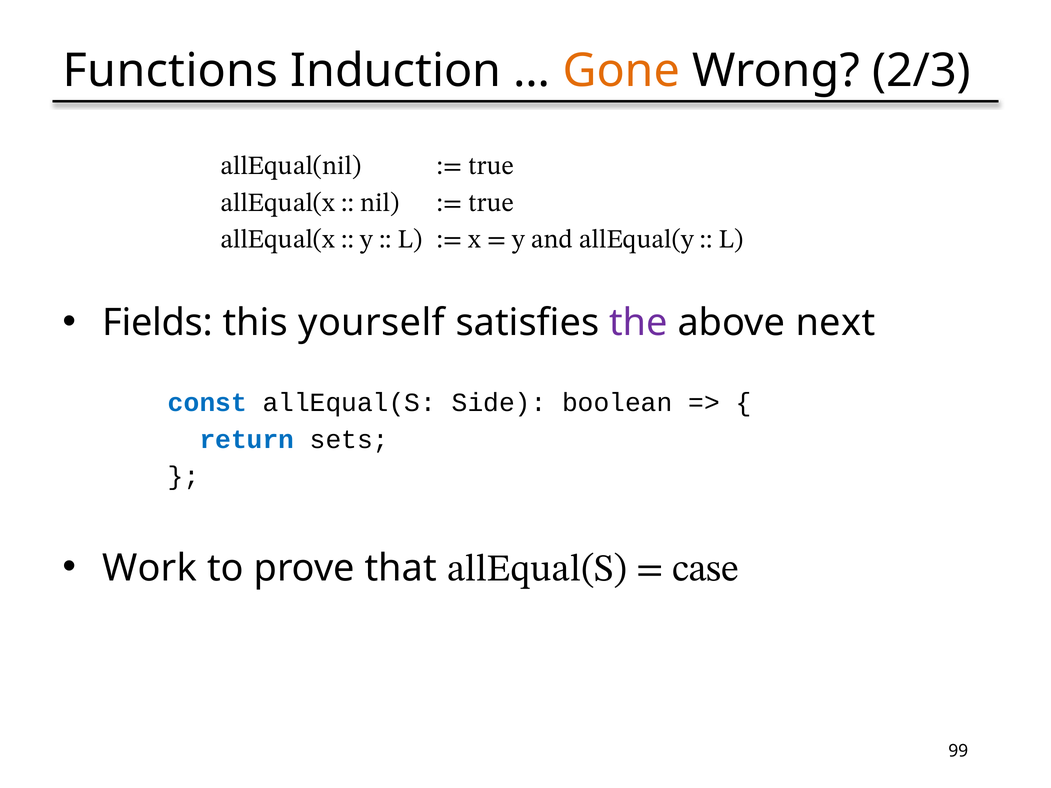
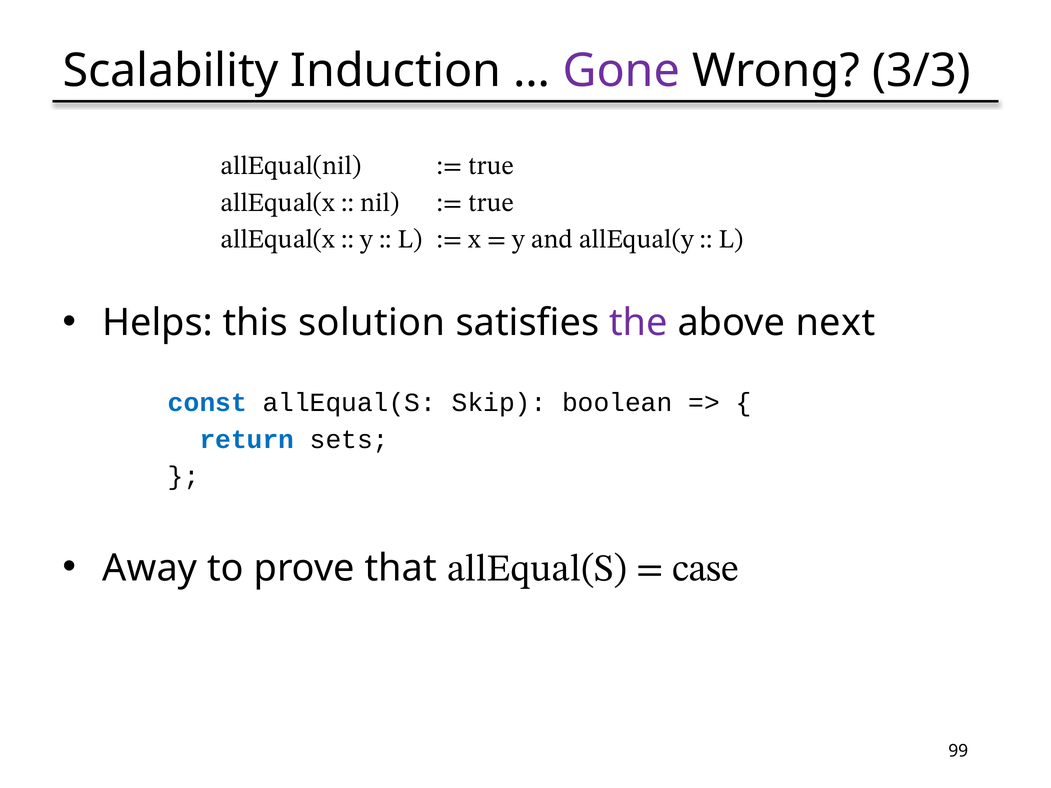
Functions: Functions -> Scalability
Gone colour: orange -> purple
2/3: 2/3 -> 3/3
Fields: Fields -> Helps
yourself: yourself -> solution
Side: Side -> Skip
Work: Work -> Away
